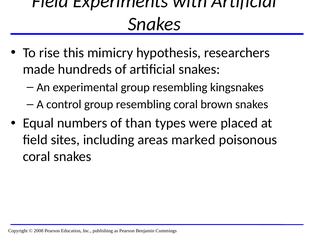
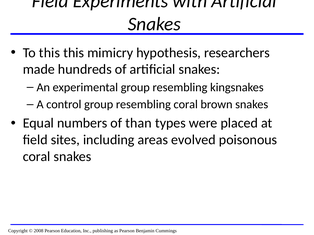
To rise: rise -> this
marked: marked -> evolved
